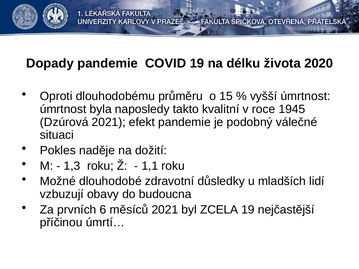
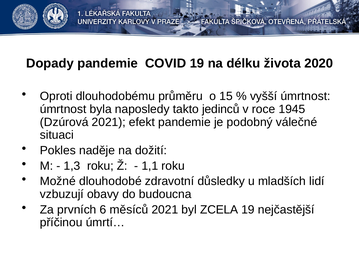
kvalitní: kvalitní -> jedinců
